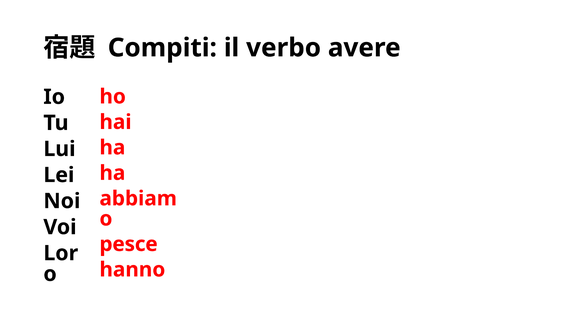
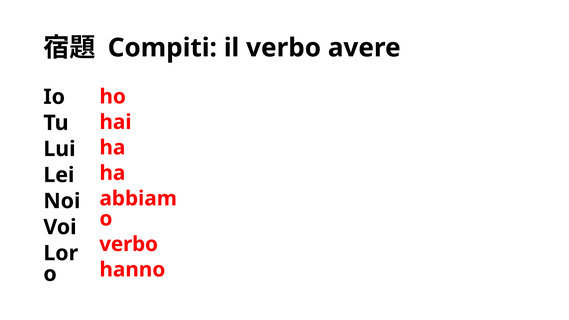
pesce at (129, 244): pesce -> verbo
